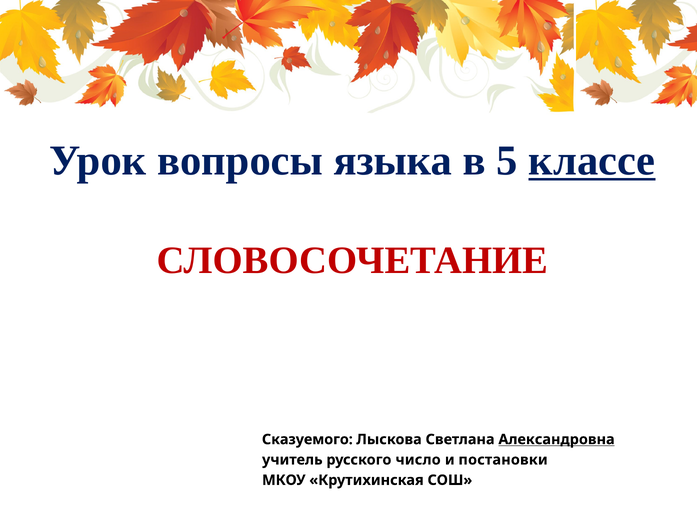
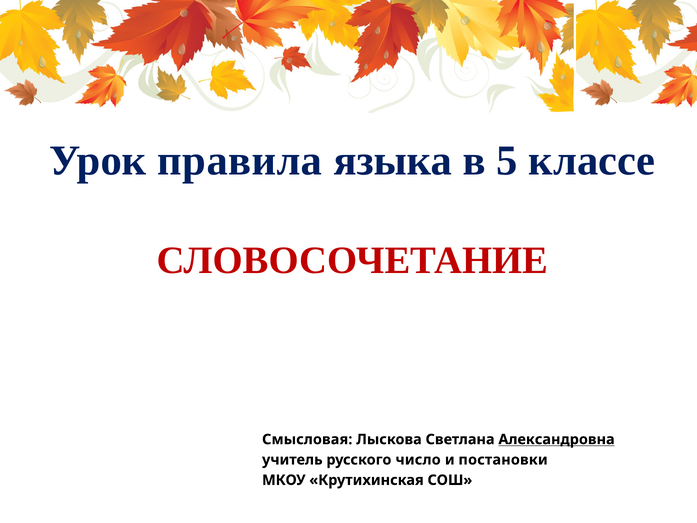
вопросы: вопросы -> правила
классе underline: present -> none
Сказуемого: Сказуемого -> Смысловая
